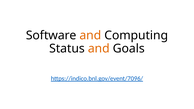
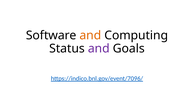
and at (99, 48) colour: orange -> purple
